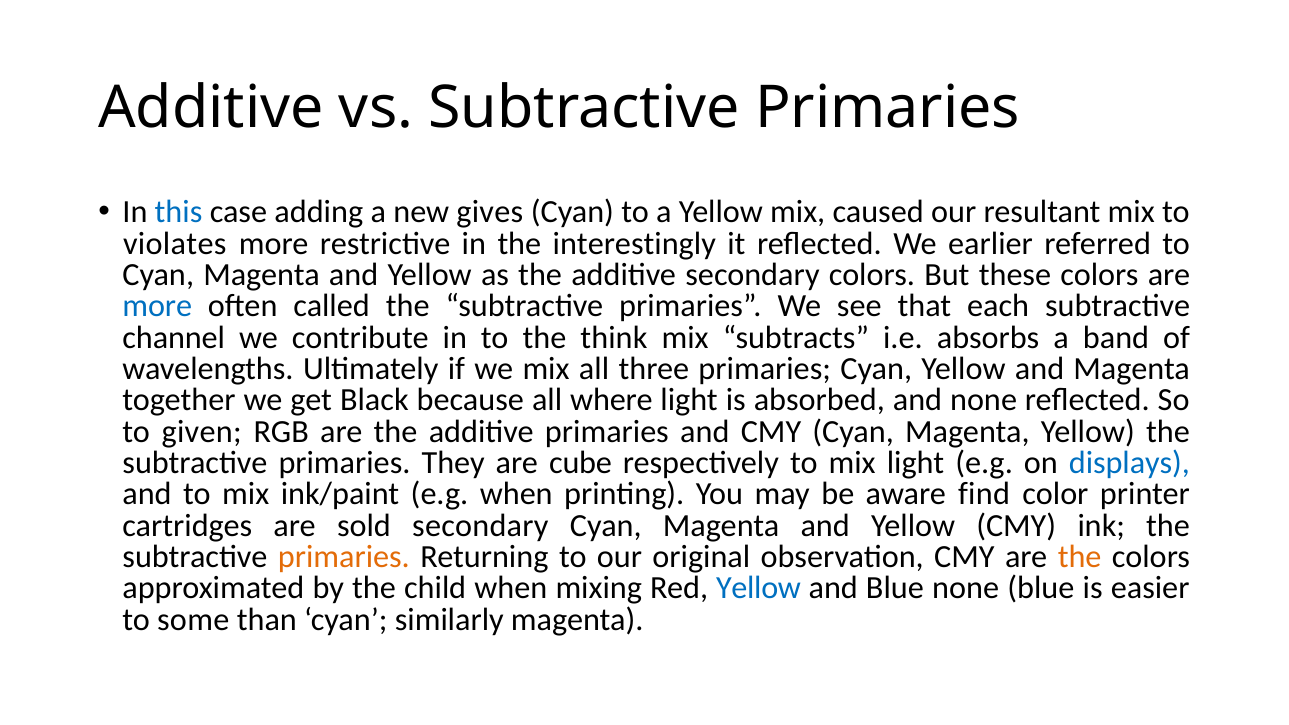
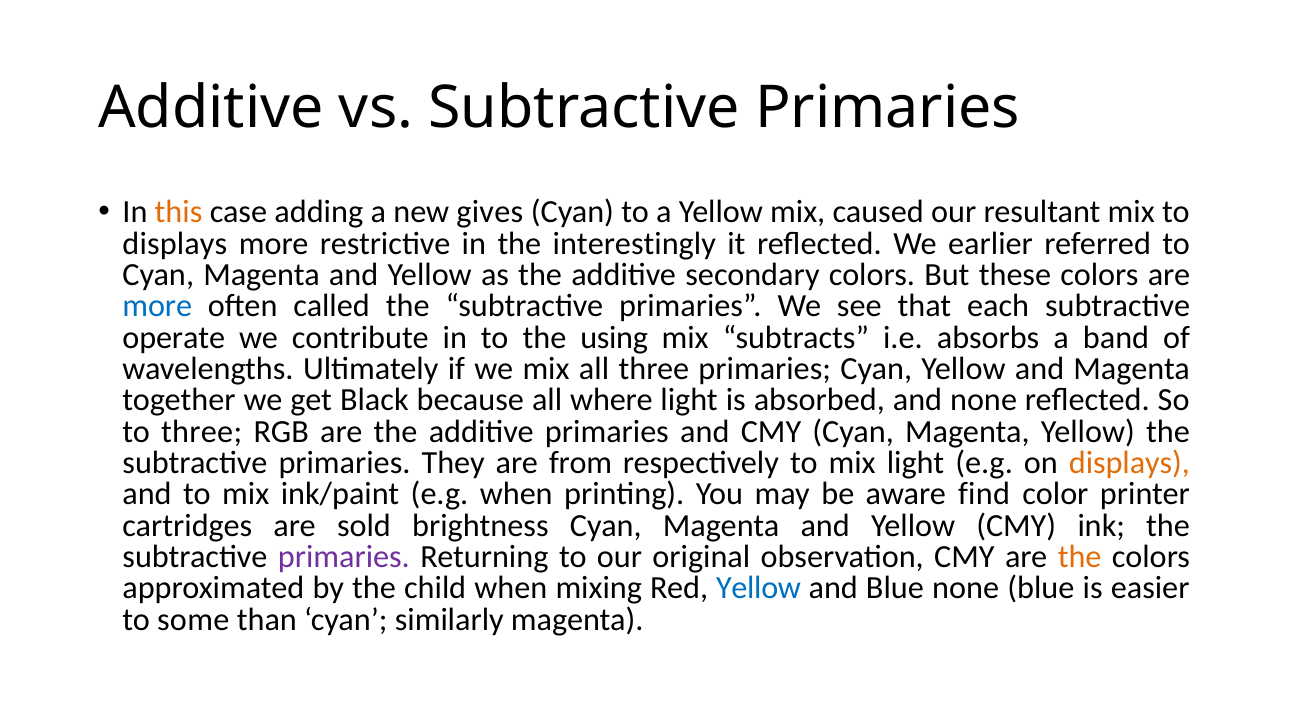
this colour: blue -> orange
violates at (175, 244): violates -> displays
channel: channel -> operate
think: think -> using
to given: given -> three
cube: cube -> from
displays at (1129, 463) colour: blue -> orange
sold secondary: secondary -> brightness
primaries at (344, 557) colour: orange -> purple
